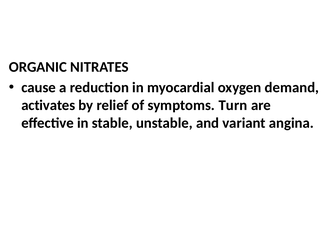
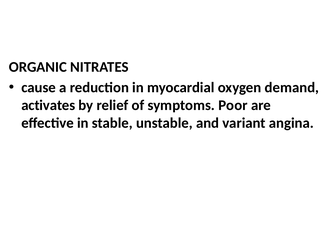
Turn: Turn -> Poor
